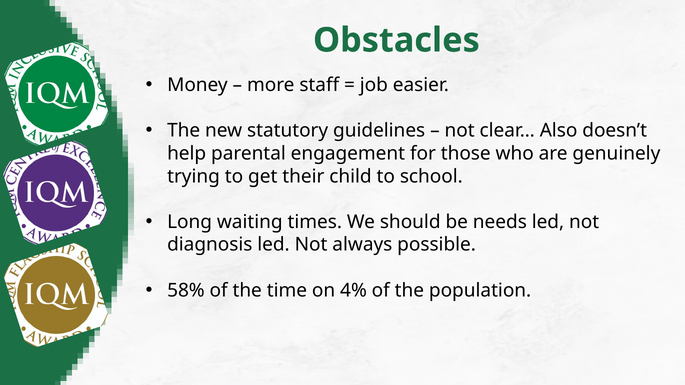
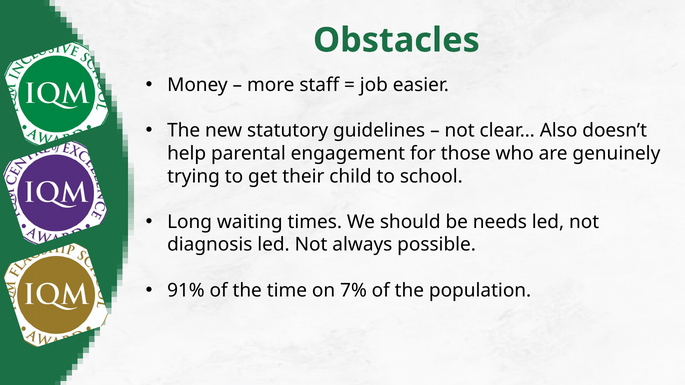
58%: 58% -> 91%
4%: 4% -> 7%
